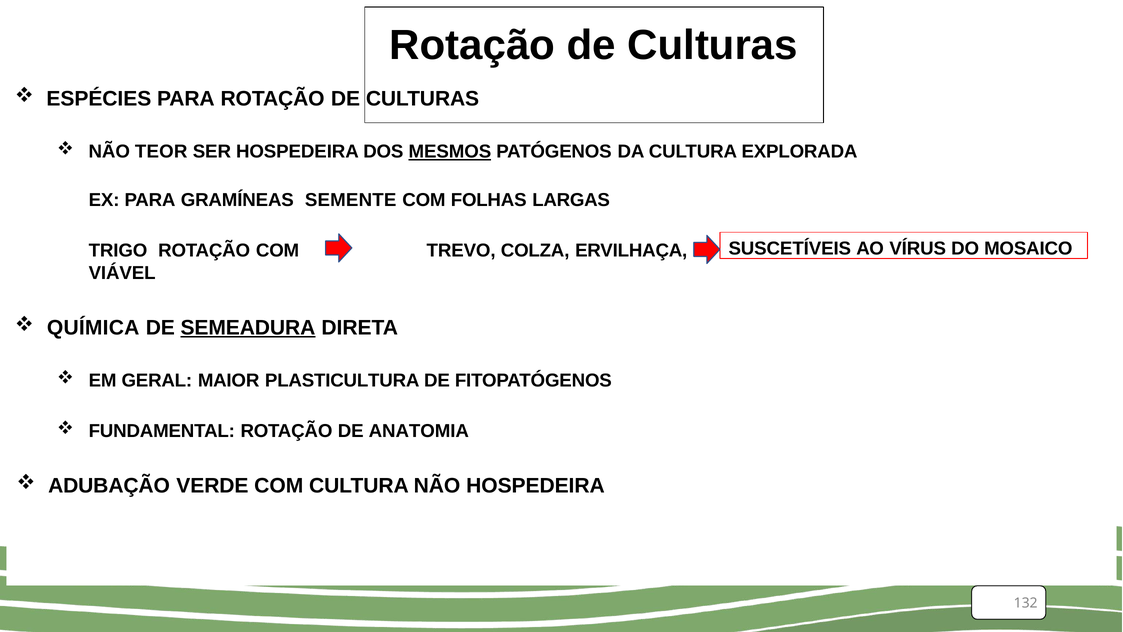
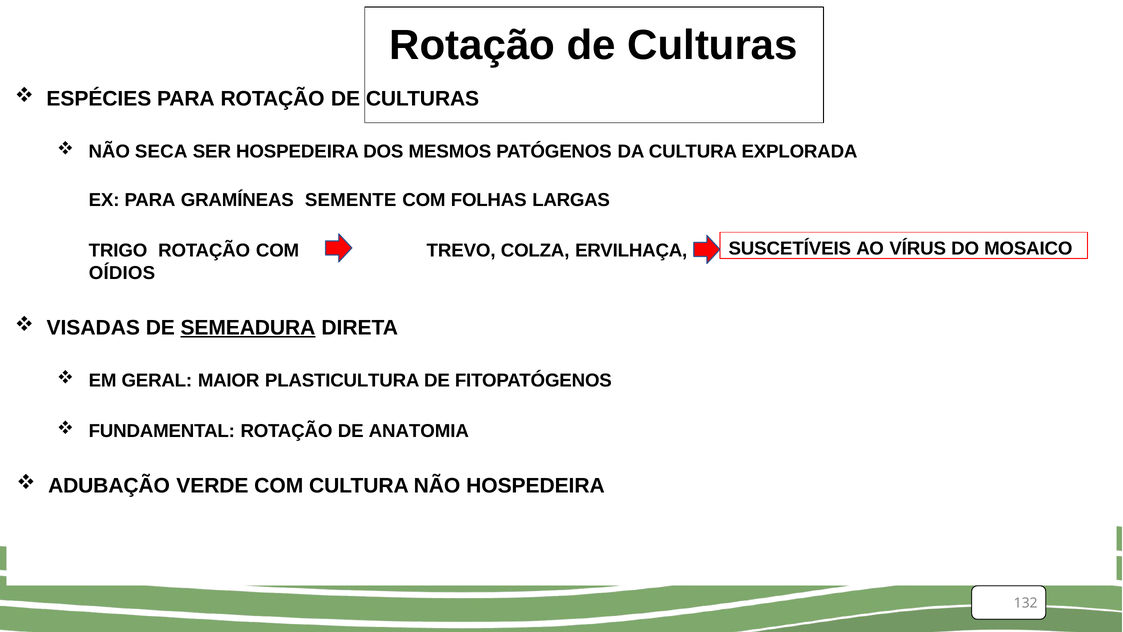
TEOR: TEOR -> SECA
MESMOS underline: present -> none
VIÁVEL: VIÁVEL -> OÍDIOS
QUÍMICA: QUÍMICA -> VISADAS
